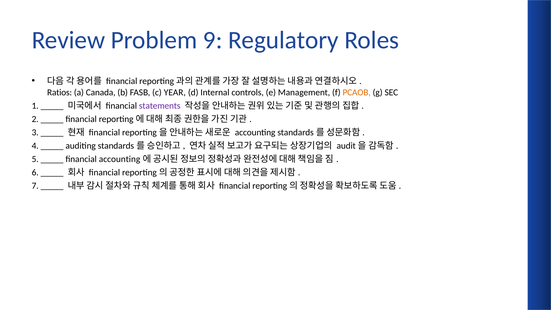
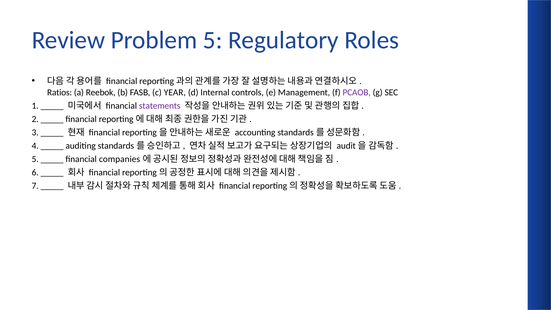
Problem 9: 9 -> 5
Canada: Canada -> Reebok
PCAOB colour: orange -> purple
financial accounting: accounting -> companies
